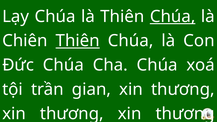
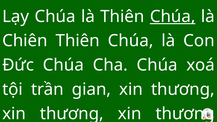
Thiên at (78, 41) underline: present -> none
